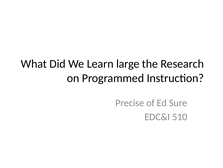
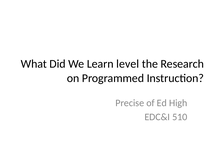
large: large -> level
Sure: Sure -> High
